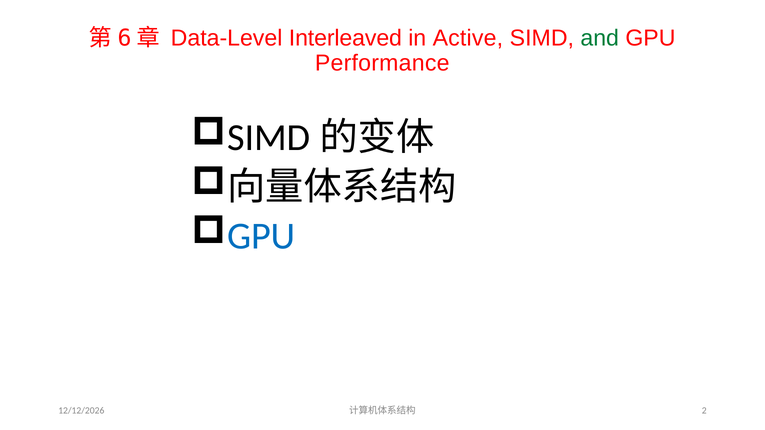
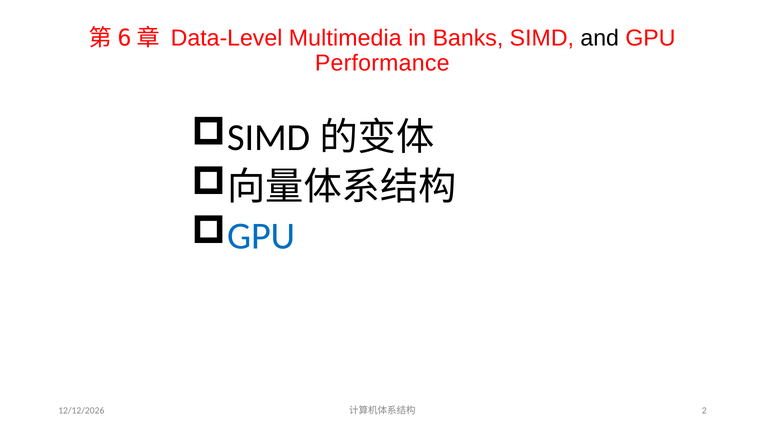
Interleaved: Interleaved -> Multimedia
Active: Active -> Banks
and colour: green -> black
